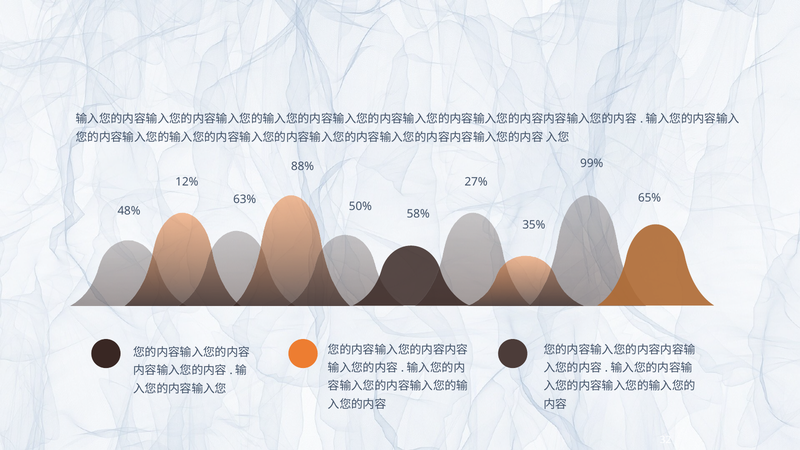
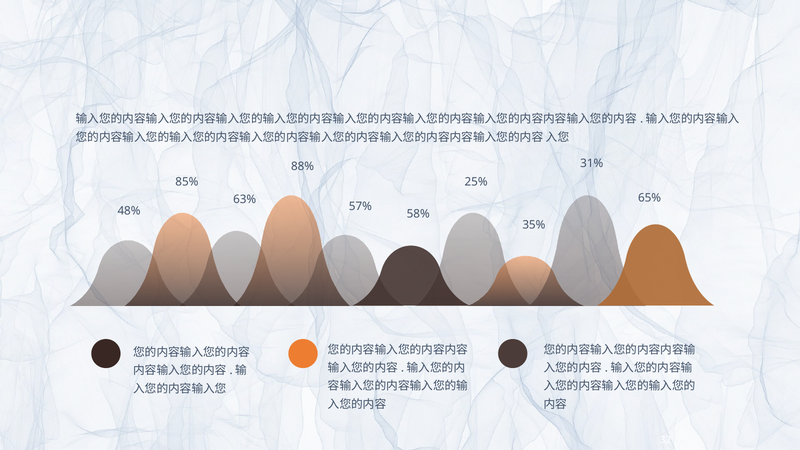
99%: 99% -> 31%
12%: 12% -> 85%
27%: 27% -> 25%
50%: 50% -> 57%
